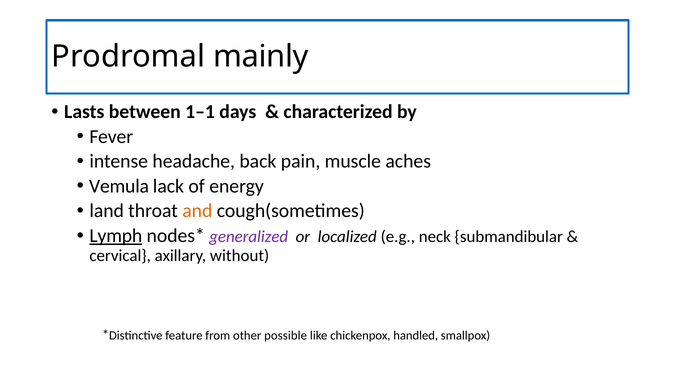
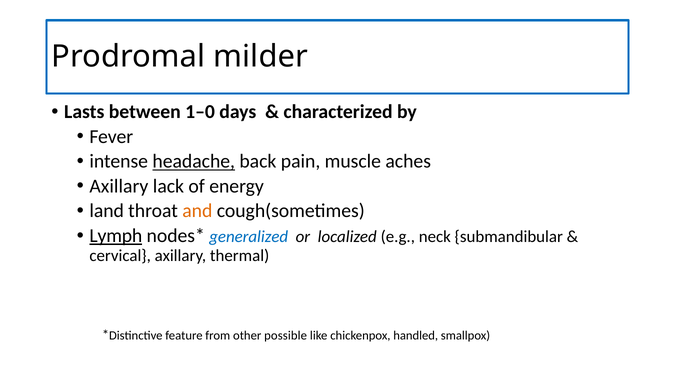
mainly: mainly -> milder
1–1: 1–1 -> 1–0
headache underline: none -> present
Vemula at (119, 186): Vemula -> Axillary
generalized colour: purple -> blue
without: without -> thermal
